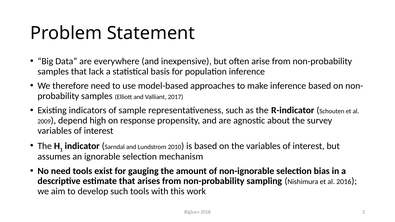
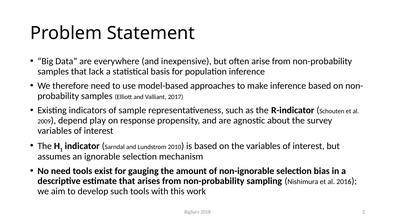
high: high -> play
